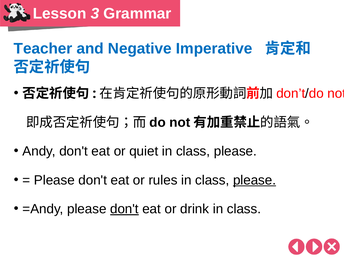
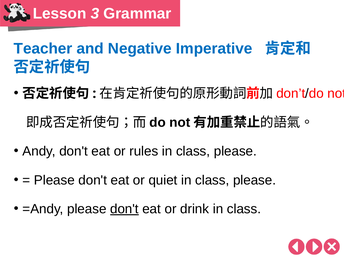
quiet: quiet -> rules
rules: rules -> quiet
please at (255, 180) underline: present -> none
